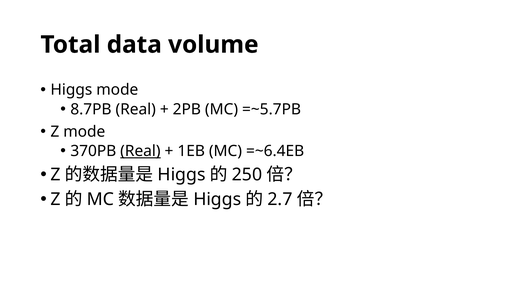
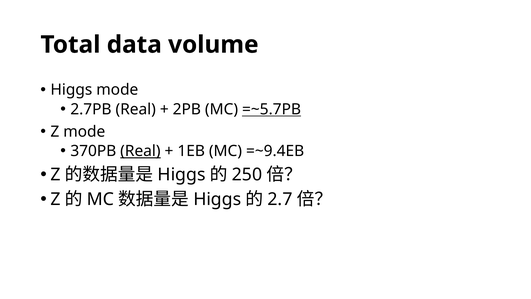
8.7PB: 8.7PB -> 2.7PB
=~5.7PB underline: none -> present
=~6.4EB: =~6.4EB -> =~9.4EB
